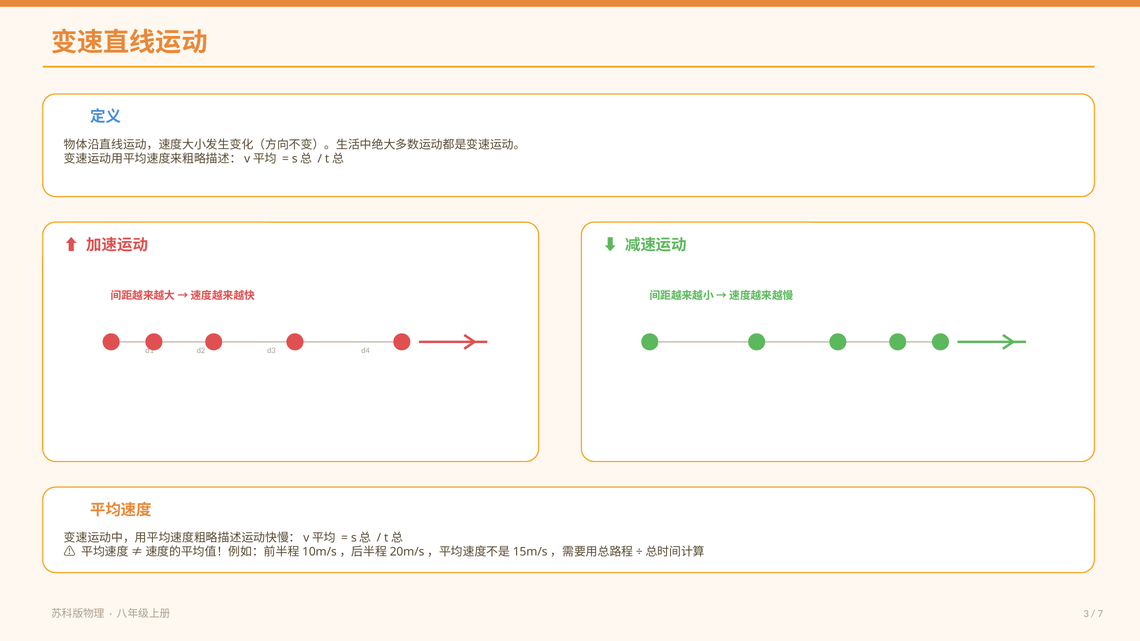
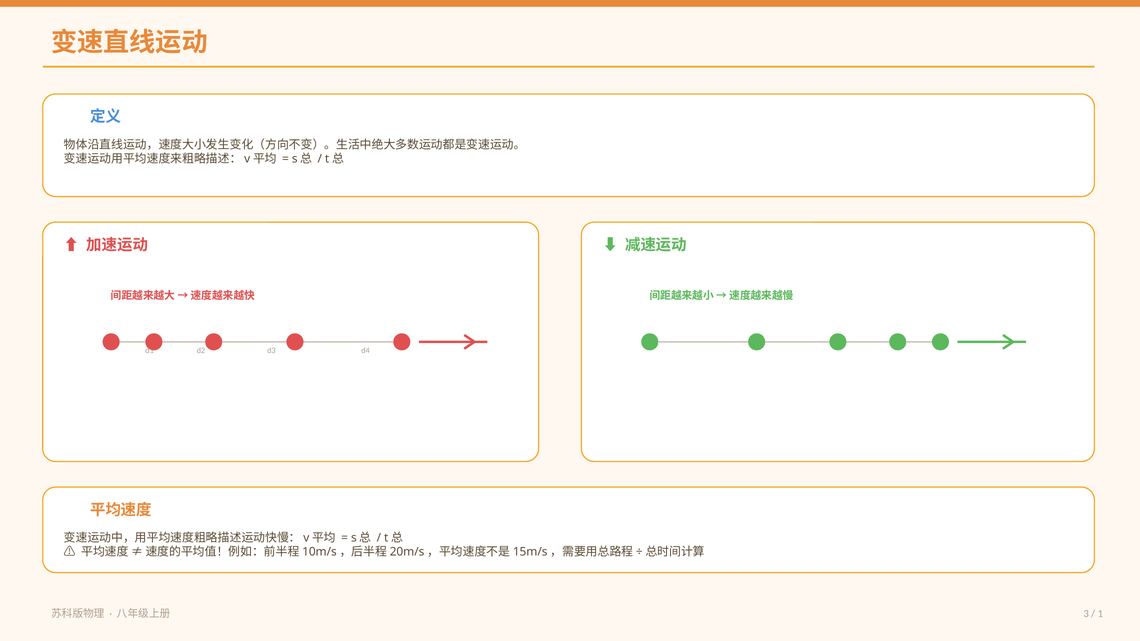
7: 7 -> 1
